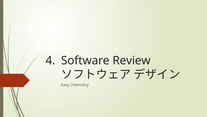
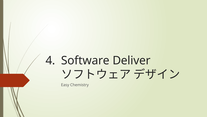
Review: Review -> Deliver
